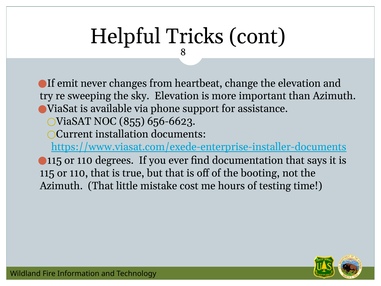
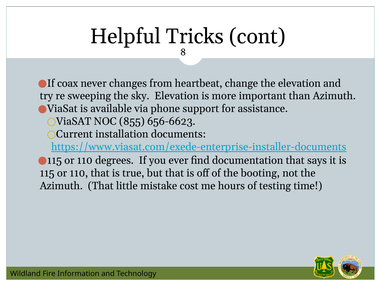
emit: emit -> coax
